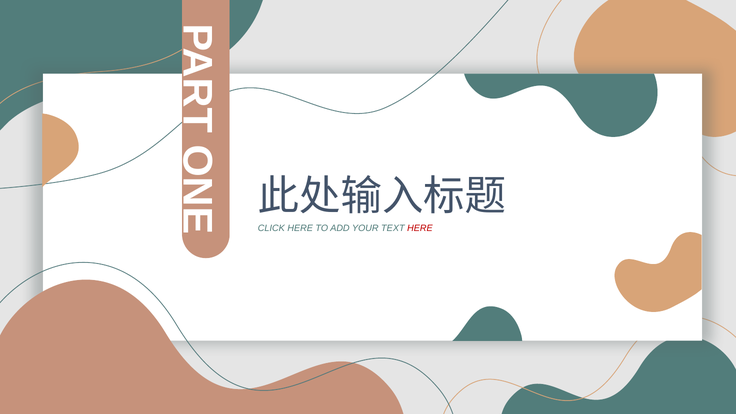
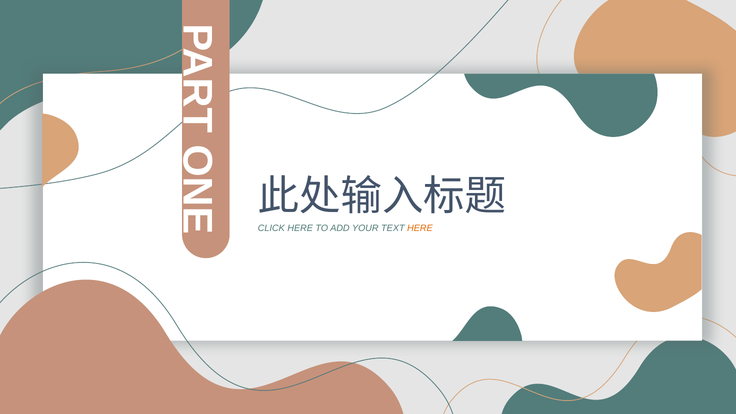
HERE at (420, 228) colour: red -> orange
